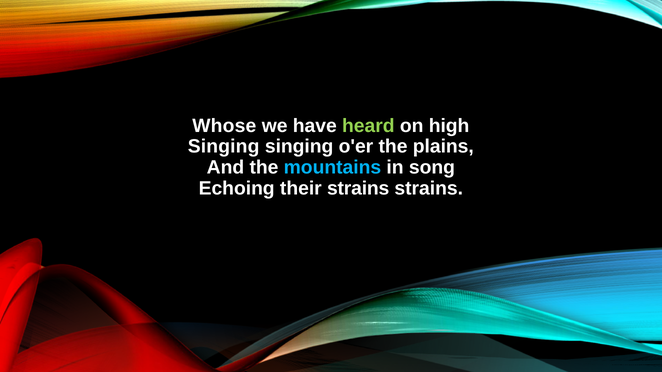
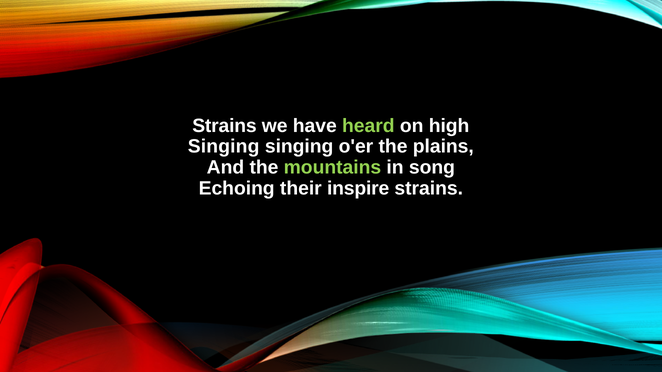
Whose at (224, 126): Whose -> Strains
mountains colour: light blue -> light green
their strains: strains -> inspire
